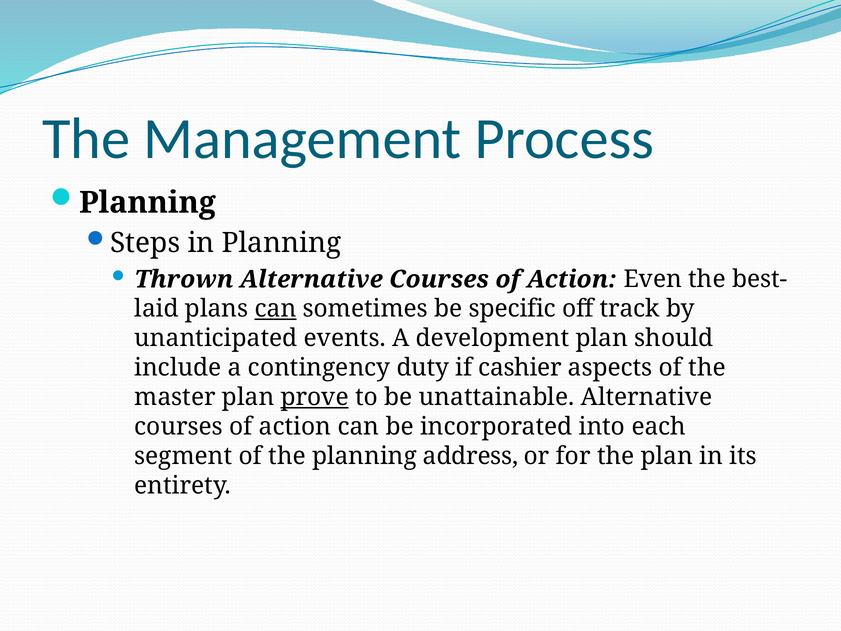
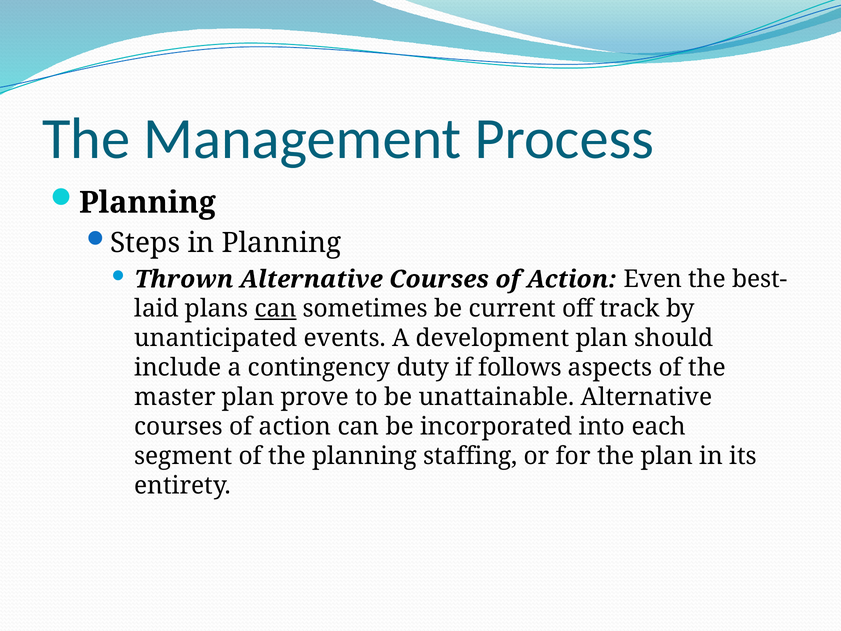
specific: specific -> current
cashier: cashier -> follows
prove underline: present -> none
address: address -> staffing
